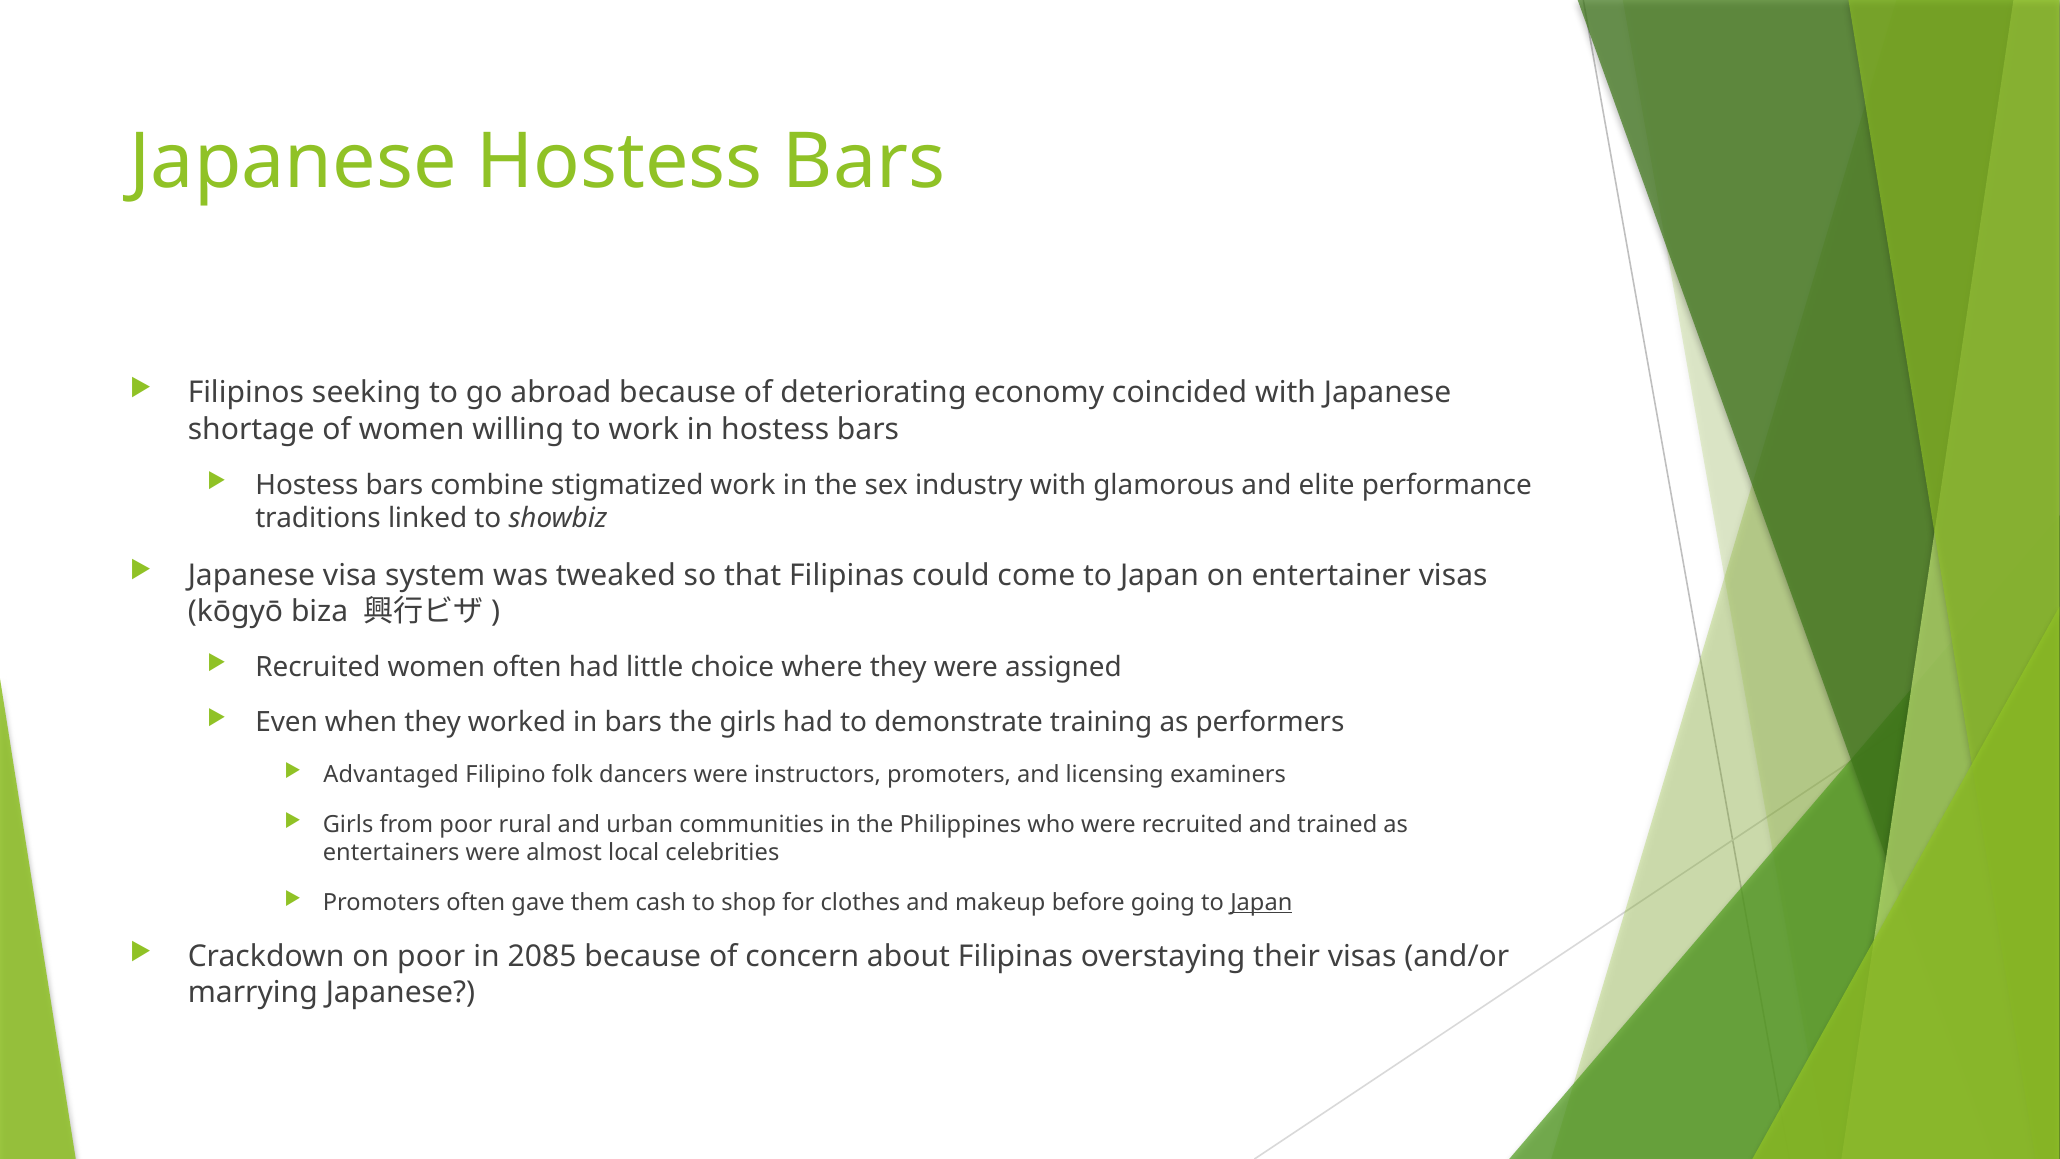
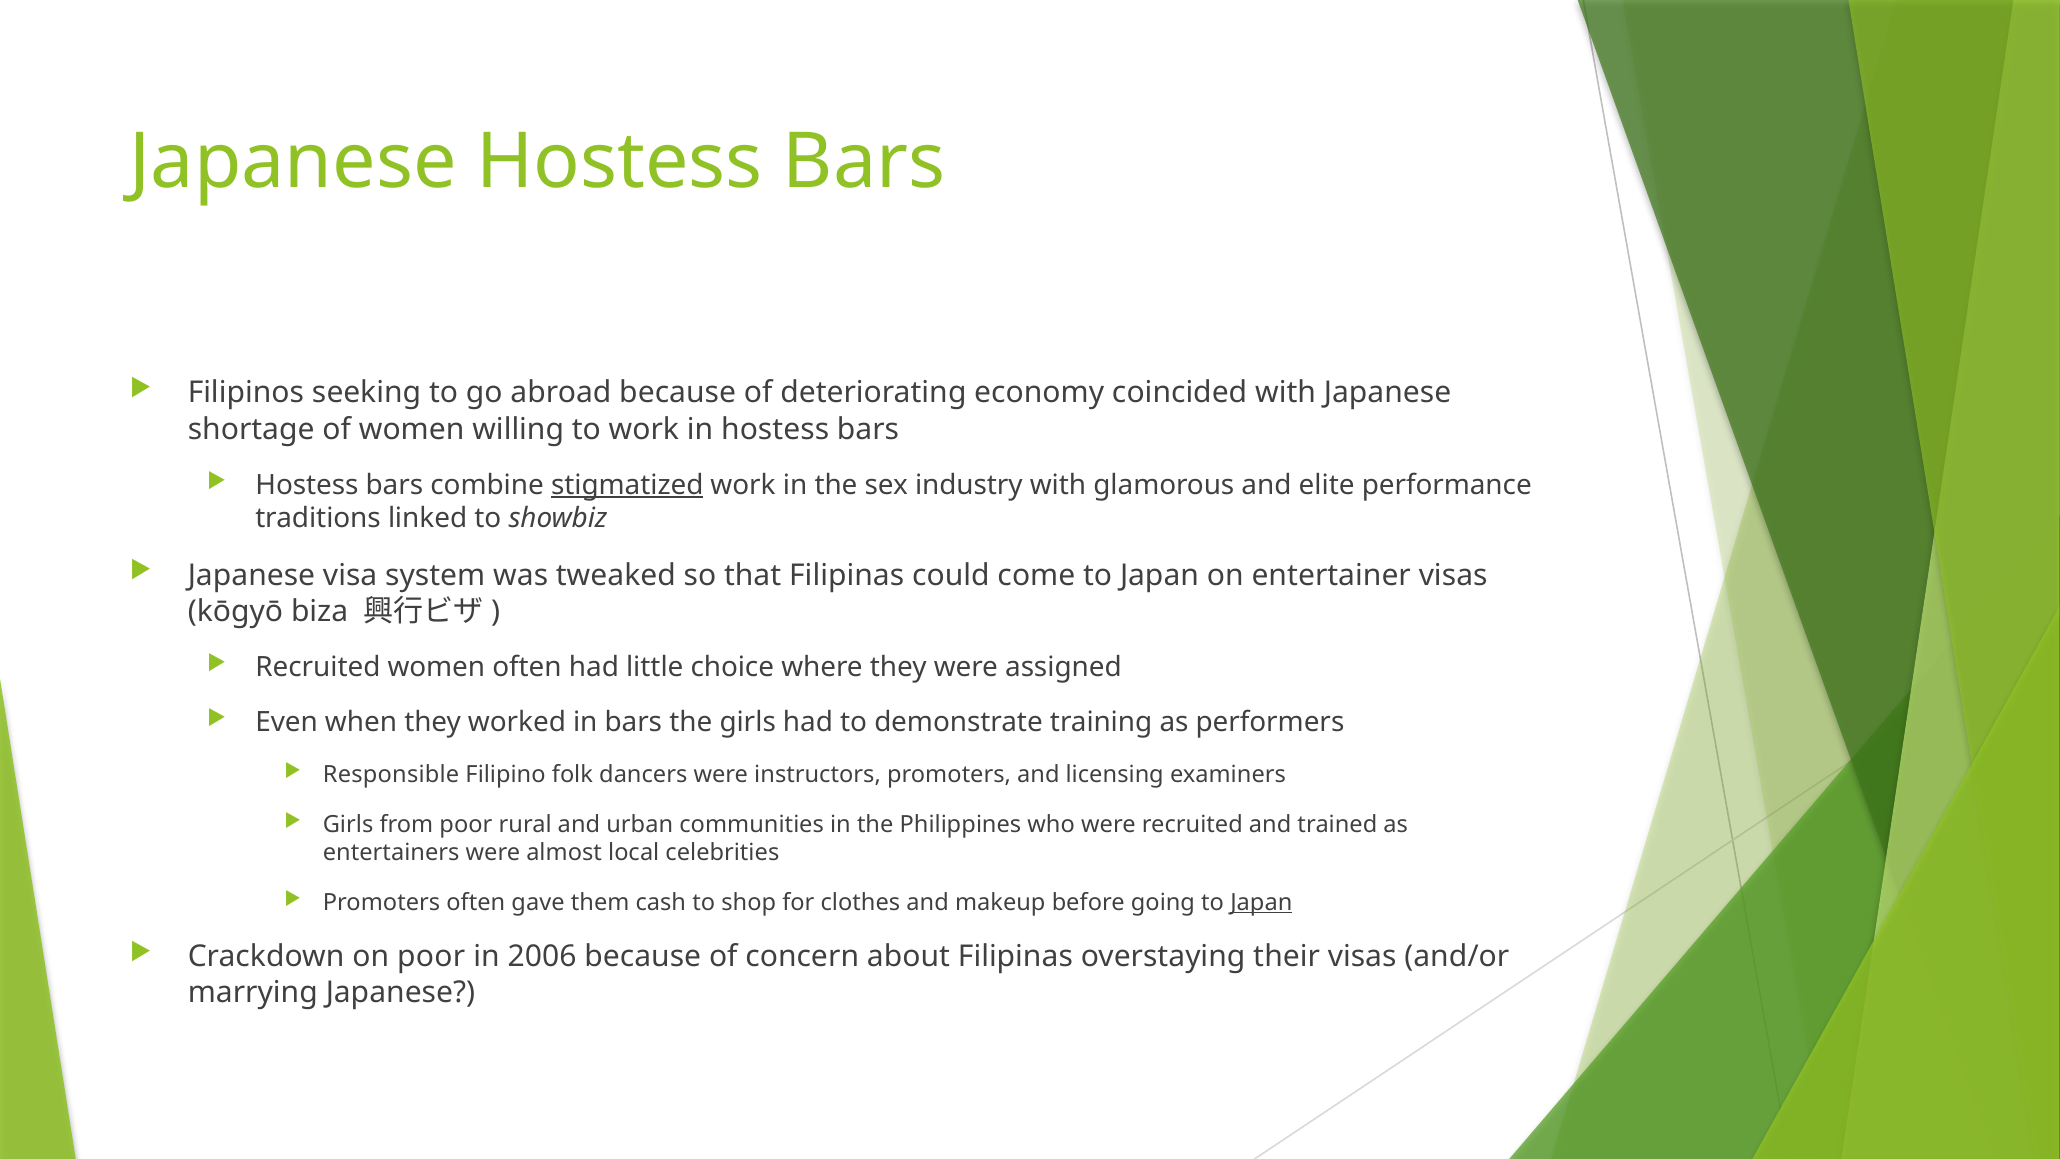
stigmatized underline: none -> present
Advantaged: Advantaged -> Responsible
2085: 2085 -> 2006
